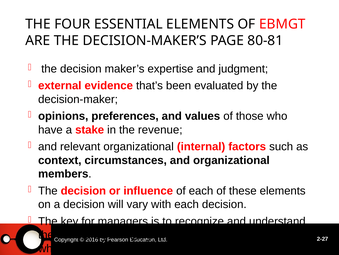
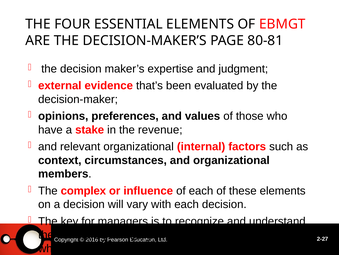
decision at (83, 190): decision -> complex
